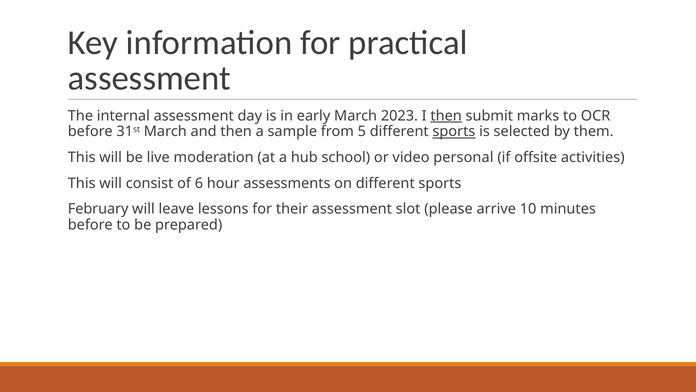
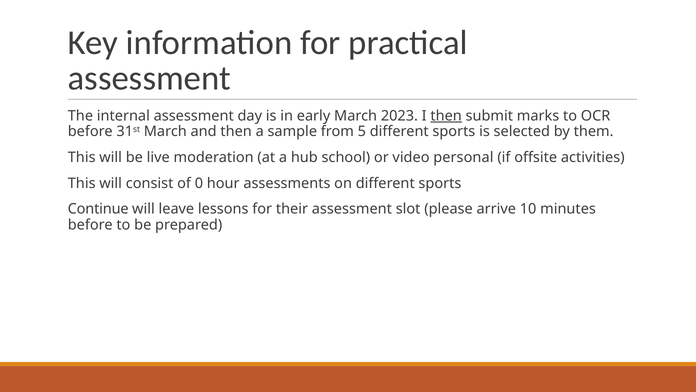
sports at (454, 131) underline: present -> none
6: 6 -> 0
February: February -> Continue
